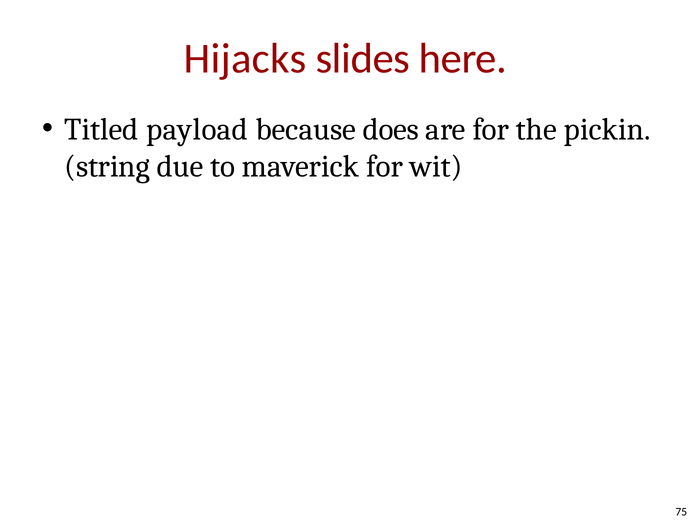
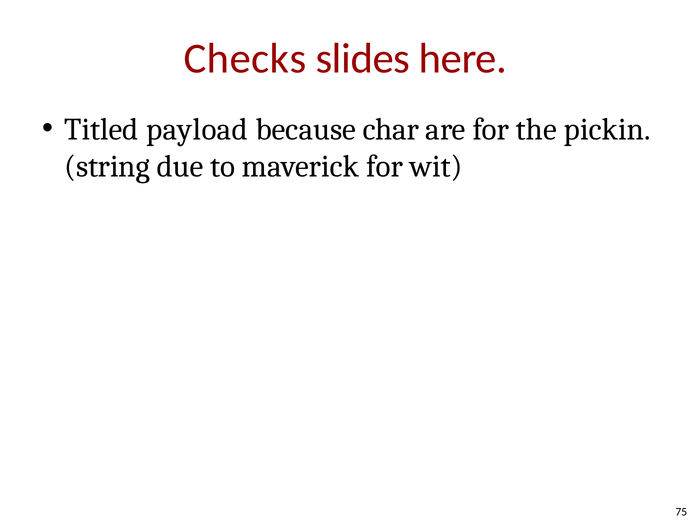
Hijacks: Hijacks -> Checks
does: does -> char
